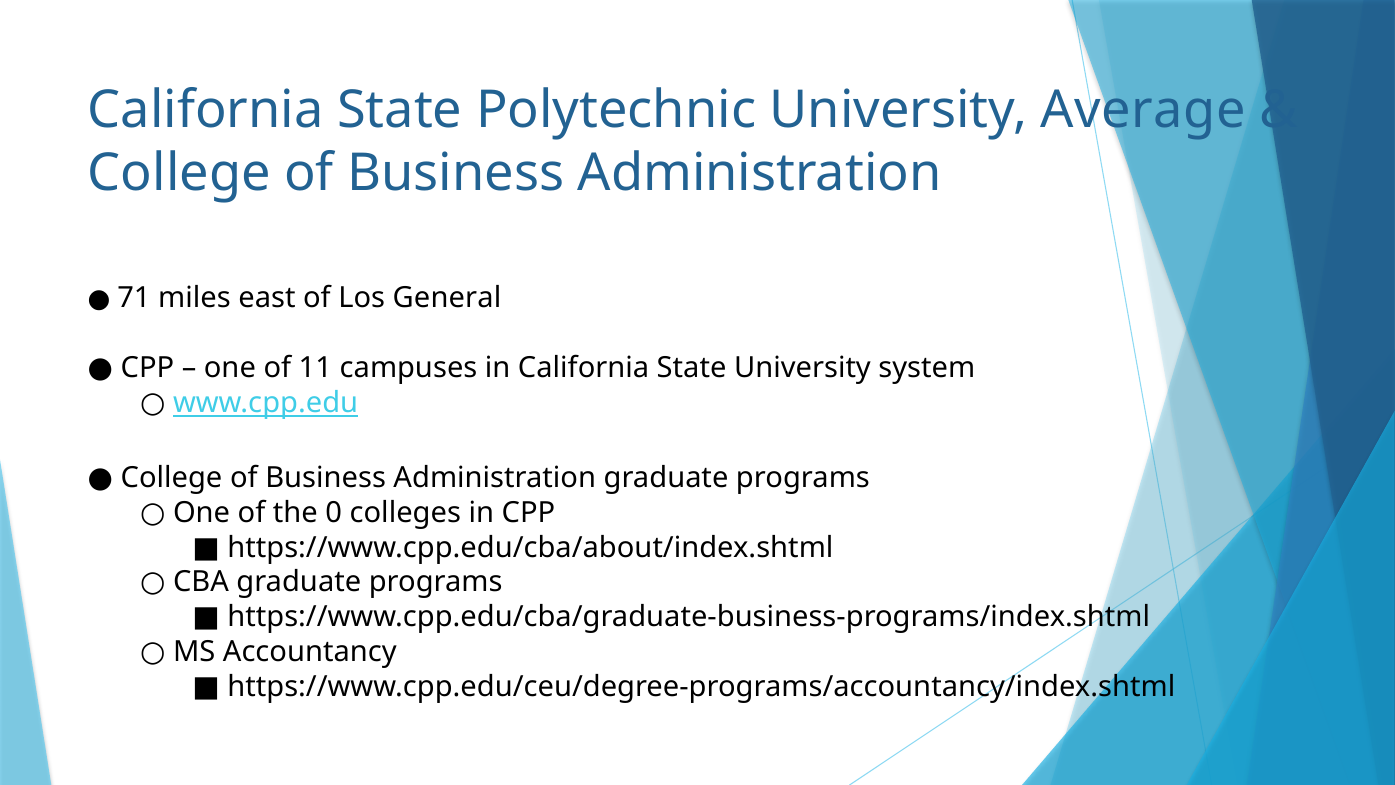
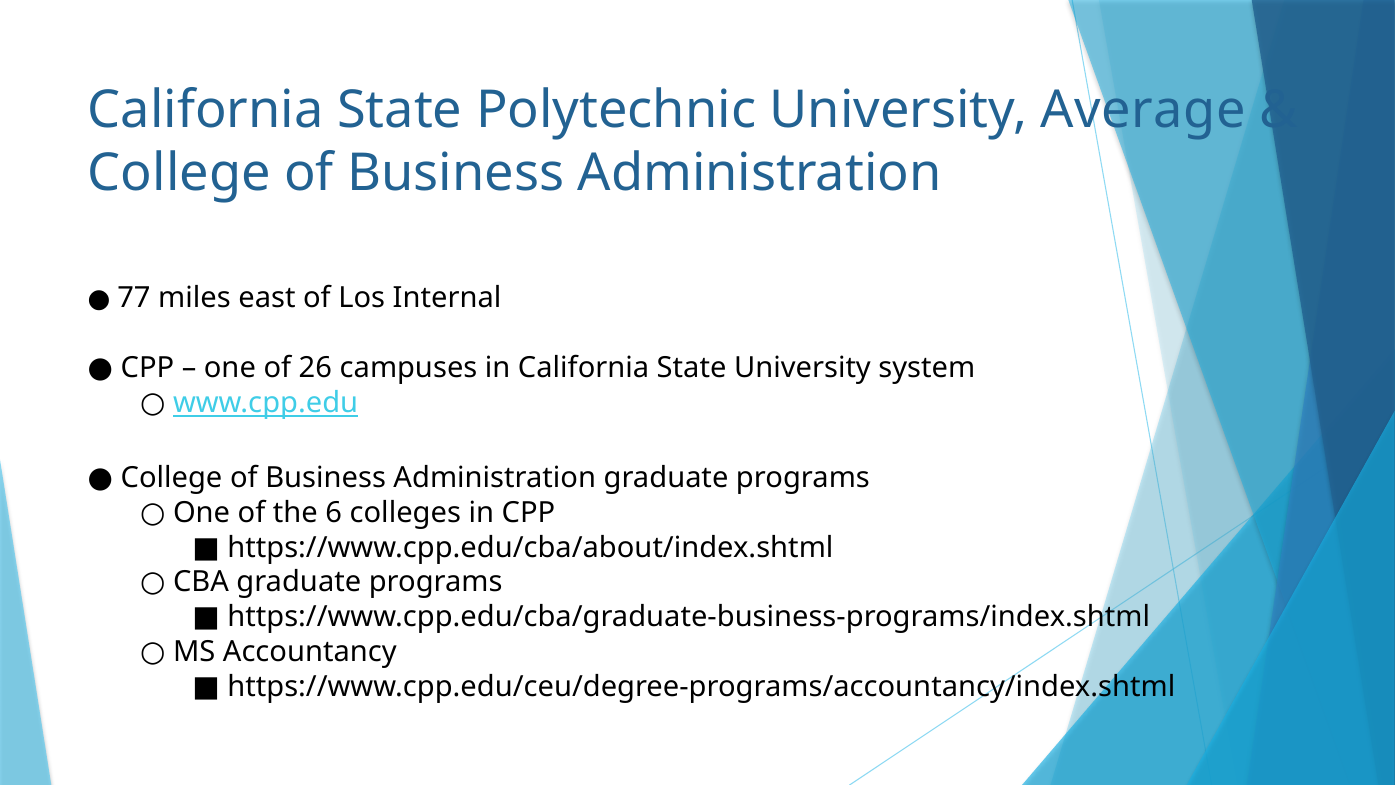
71: 71 -> 77
General: General -> Internal
11: 11 -> 26
0: 0 -> 6
